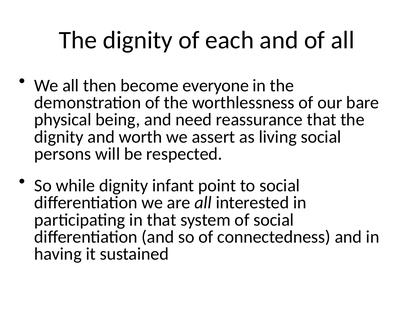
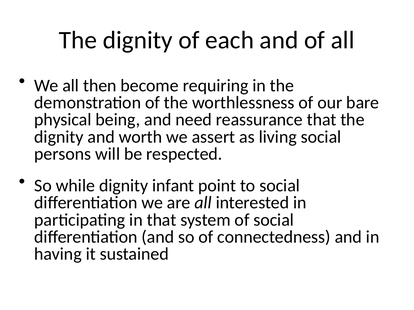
everyone: everyone -> requiring
